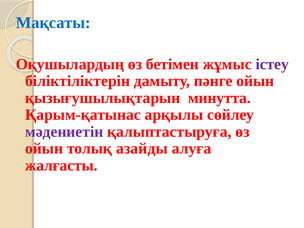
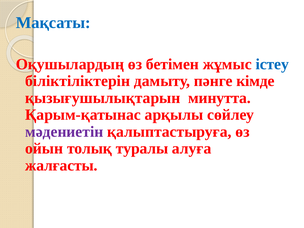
істеу colour: purple -> blue
пәнге ойын: ойын -> кімде
азайды: азайды -> туралы
